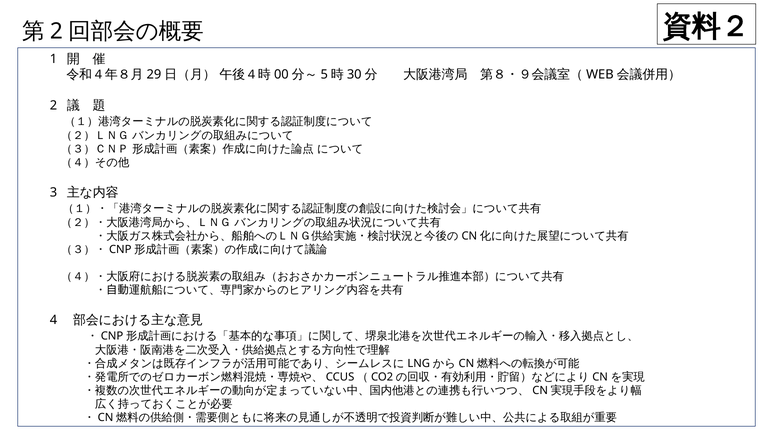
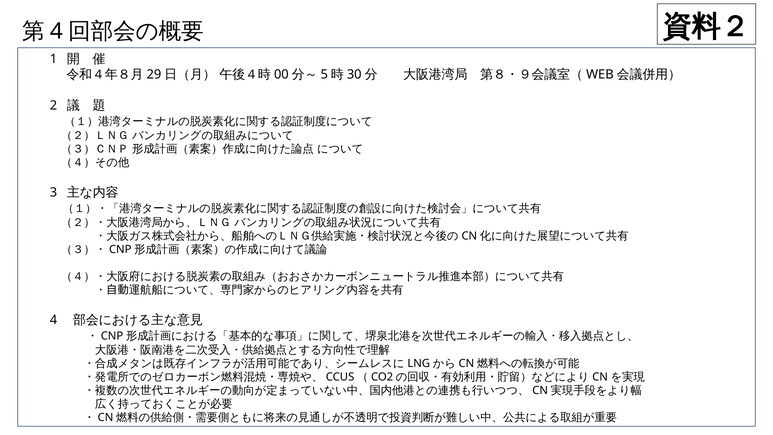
2 at (56, 31): 2 -> 4
